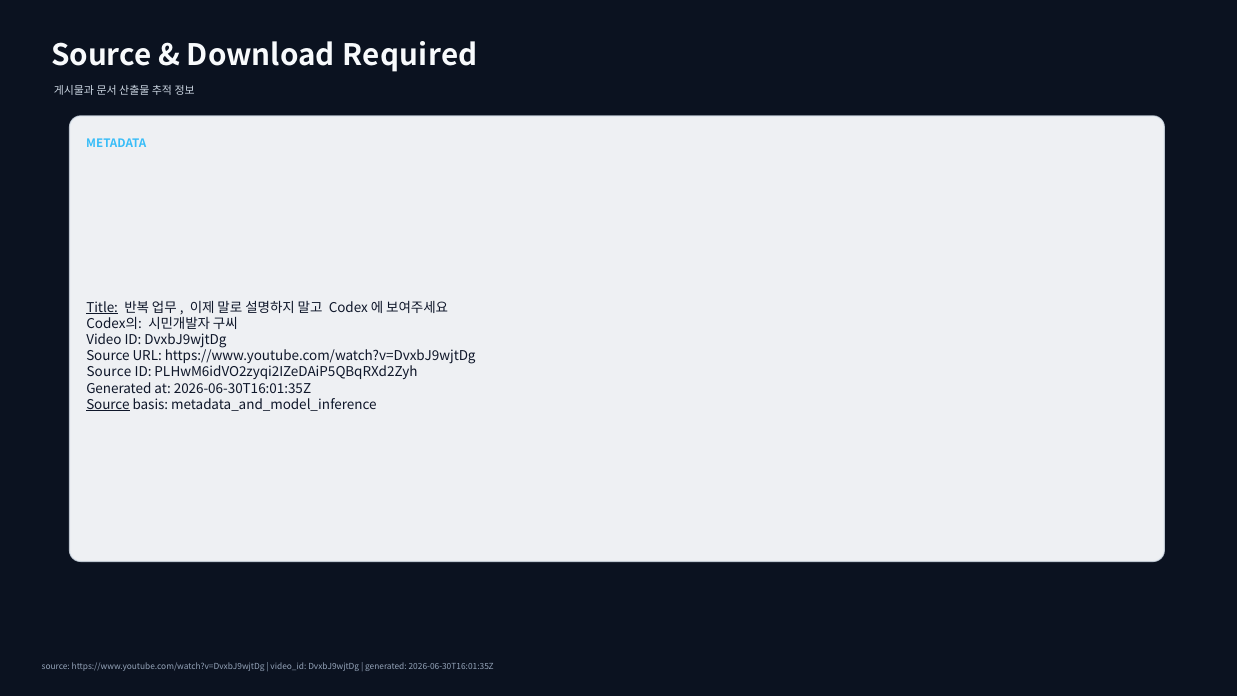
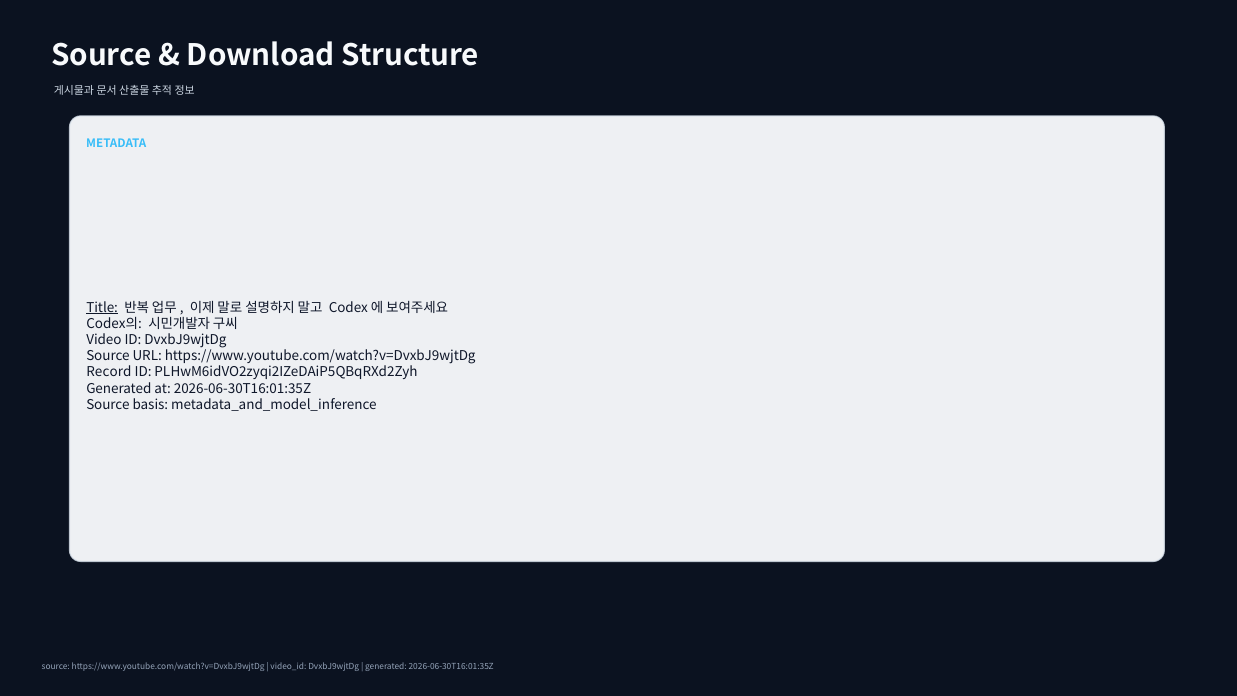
Required: Required -> Structure
Source at (109, 372): Source -> Record
Source at (108, 405) underline: present -> none
